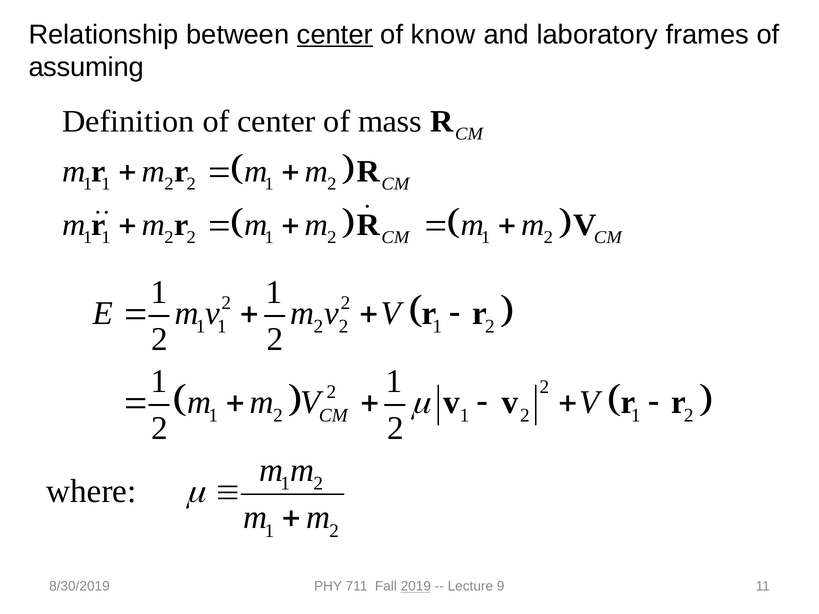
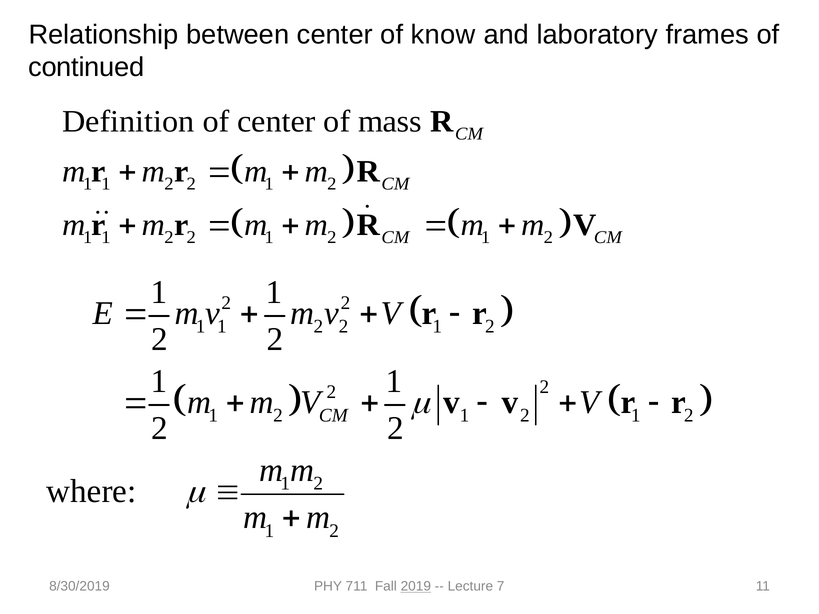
center at (335, 35) underline: present -> none
assuming: assuming -> continued
9: 9 -> 7
